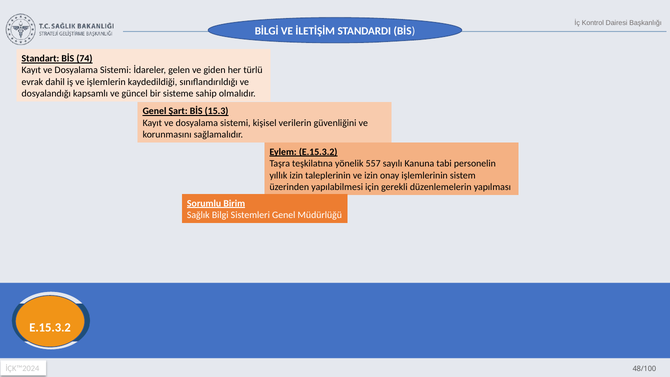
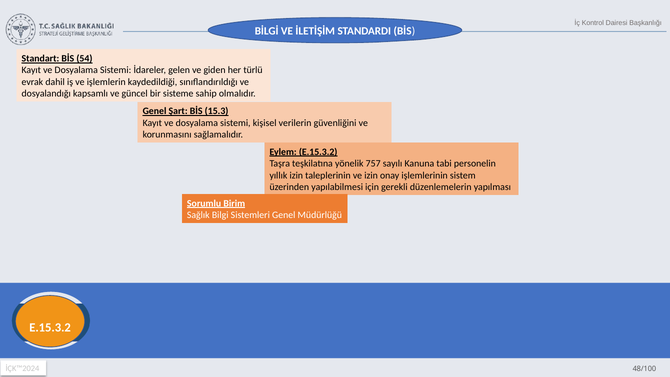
74: 74 -> 54
557: 557 -> 757
